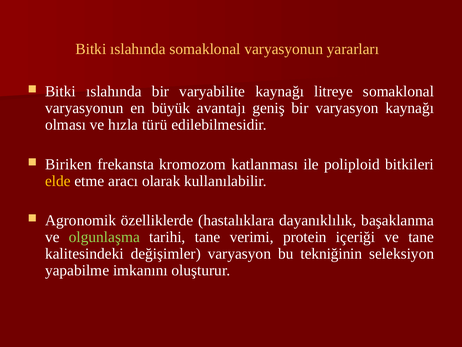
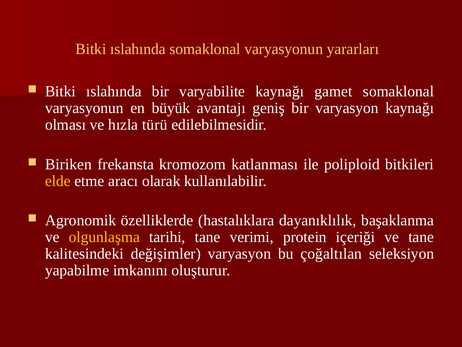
litreye: litreye -> gamet
olgunlaşma colour: light green -> yellow
tekniğinin: tekniğinin -> çoğaltılan
